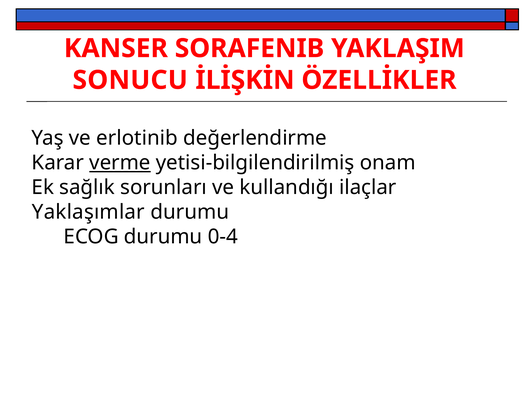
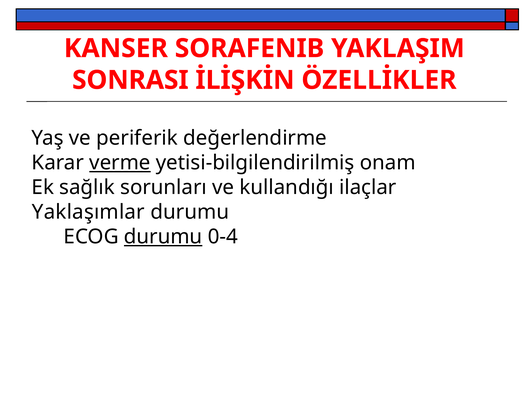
SONUCU: SONUCU -> SONRASI
erlotinib: erlotinib -> periferik
durumu at (163, 237) underline: none -> present
